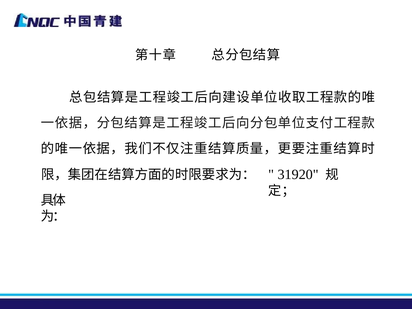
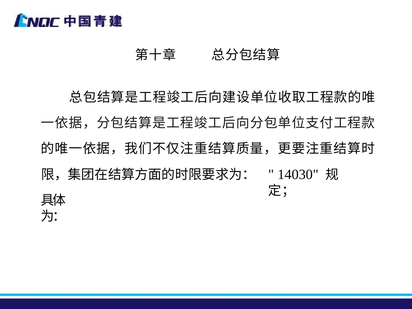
31920: 31920 -> 14030
